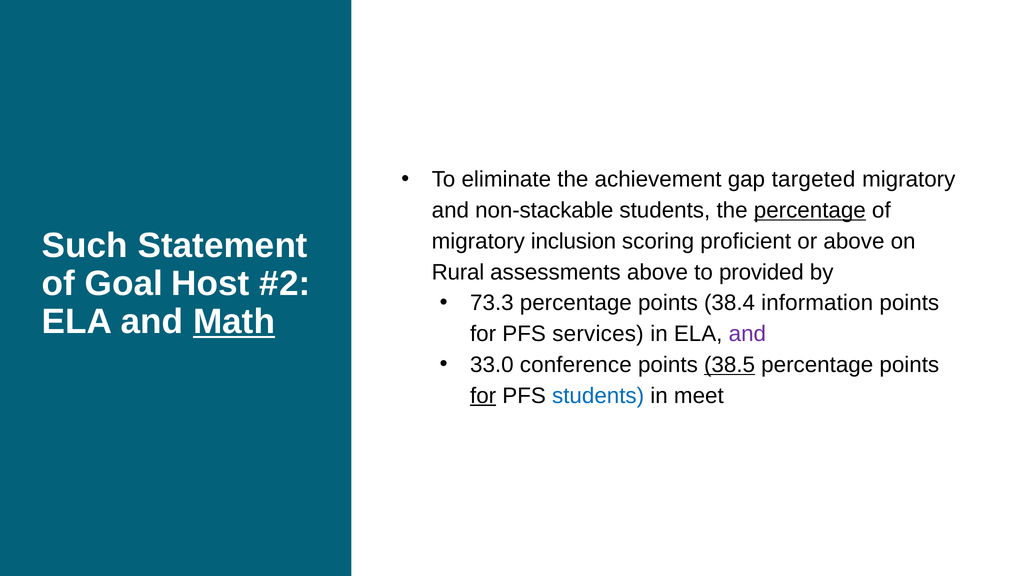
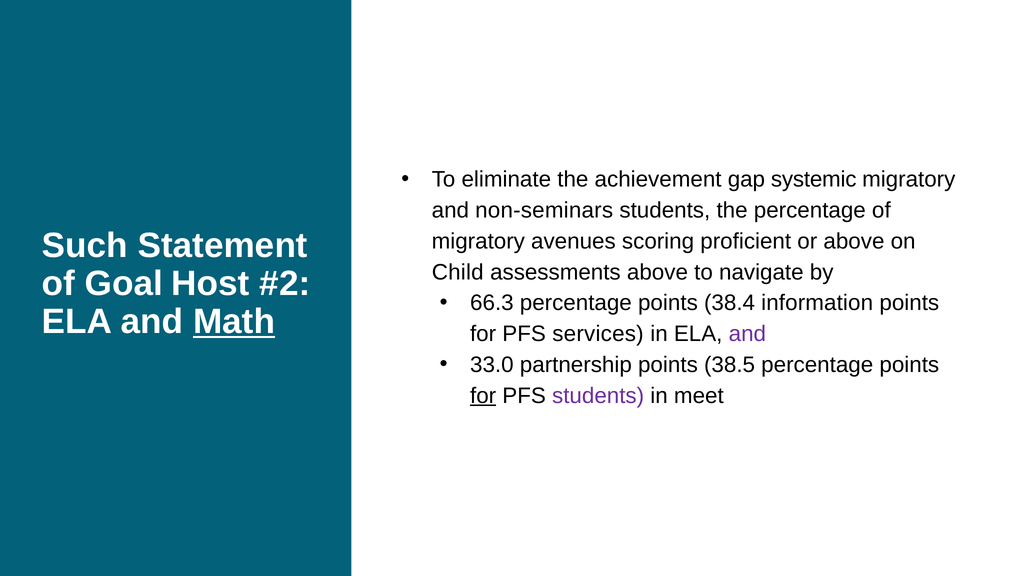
targeted: targeted -> systemic
non-stackable: non-stackable -> non-seminars
percentage at (810, 210) underline: present -> none
inclusion: inclusion -> avenues
Rural: Rural -> Child
provided: provided -> navigate
73.3: 73.3 -> 66.3
conference: conference -> partnership
38.5 underline: present -> none
students at (598, 396) colour: blue -> purple
